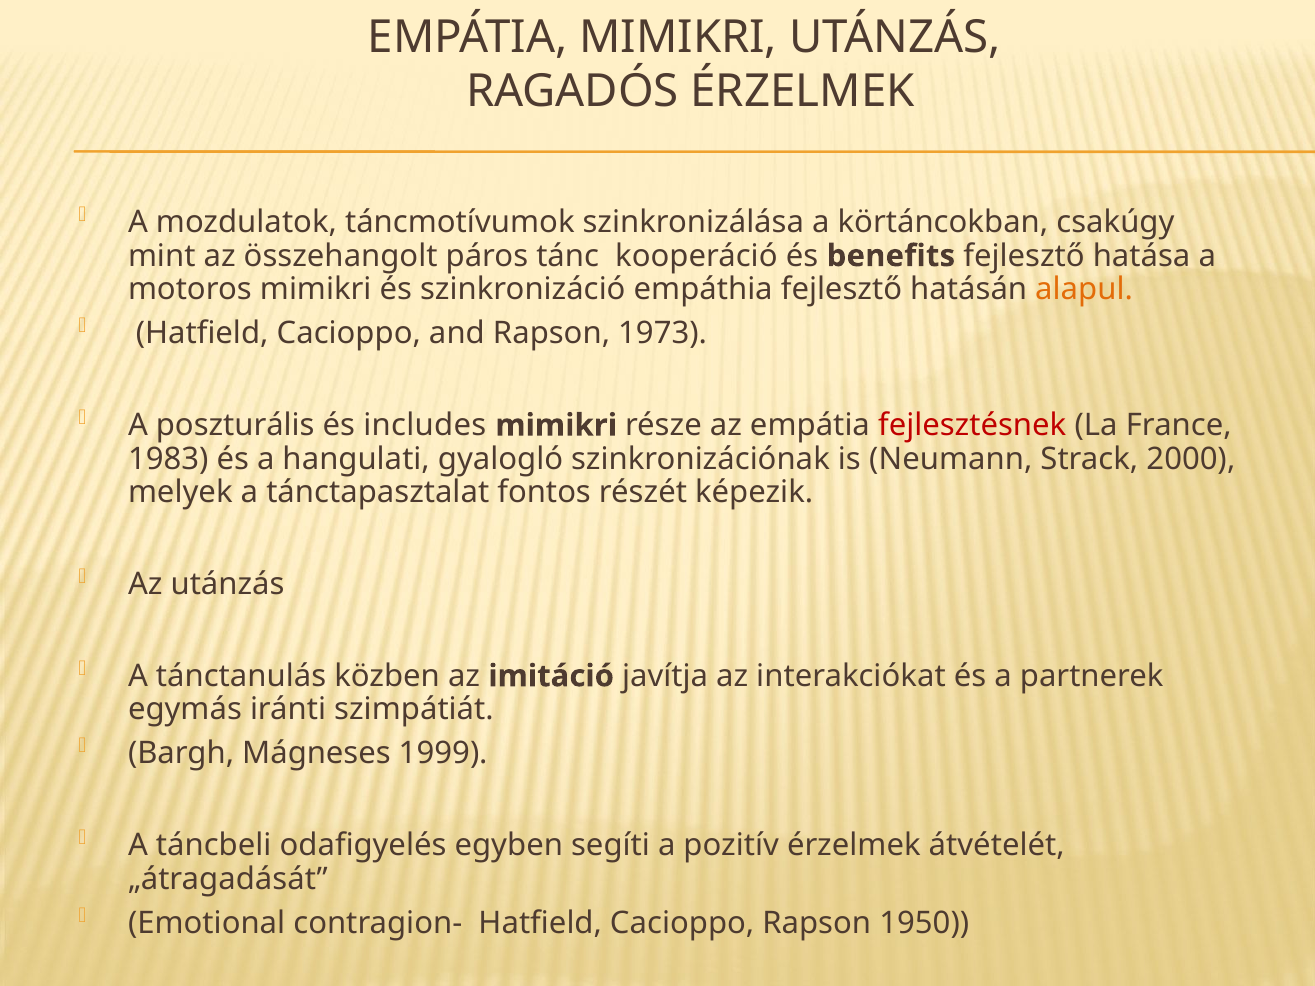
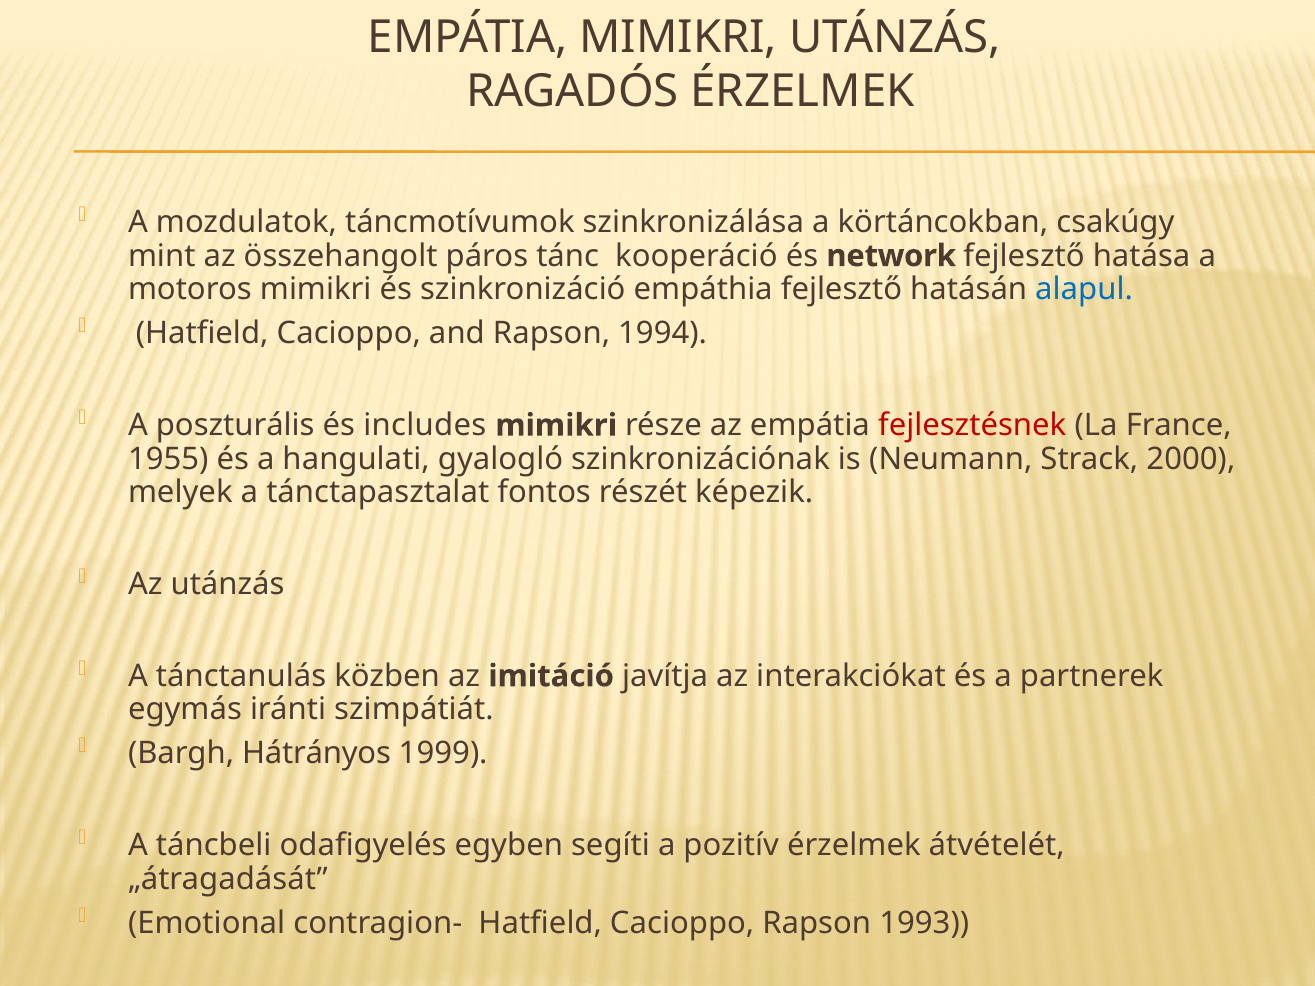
benefits: benefits -> network
alapul colour: orange -> blue
1973: 1973 -> 1994
1983: 1983 -> 1955
Mágneses: Mágneses -> Hátrányos
1950: 1950 -> 1993
